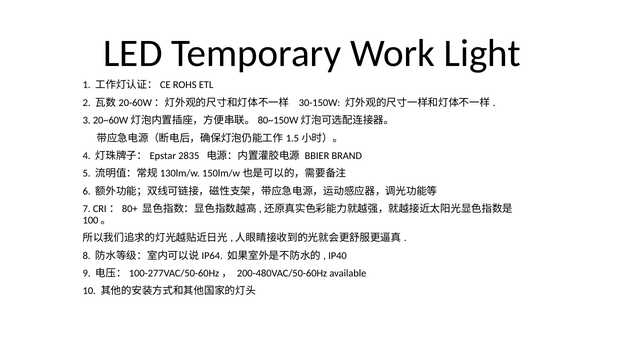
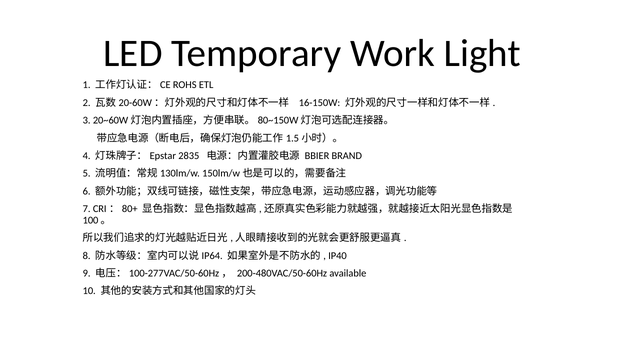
30-150W: 30-150W -> 16-150W
